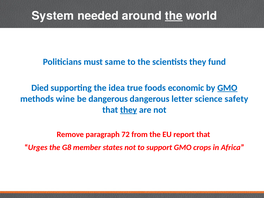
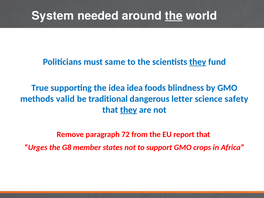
they at (198, 62) underline: none -> present
Died: Died -> True
idea true: true -> idea
economic: economic -> blindness
GMO at (227, 88) underline: present -> none
wine: wine -> valid
be dangerous: dangerous -> traditional
